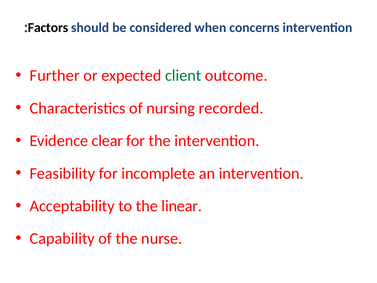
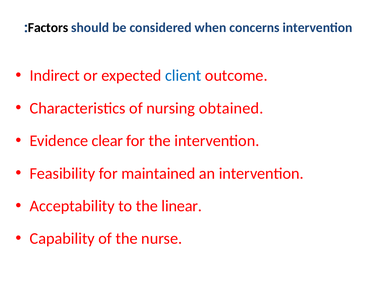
Further: Further -> Indirect
client colour: green -> blue
recorded: recorded -> obtained
incomplete: incomplete -> maintained
